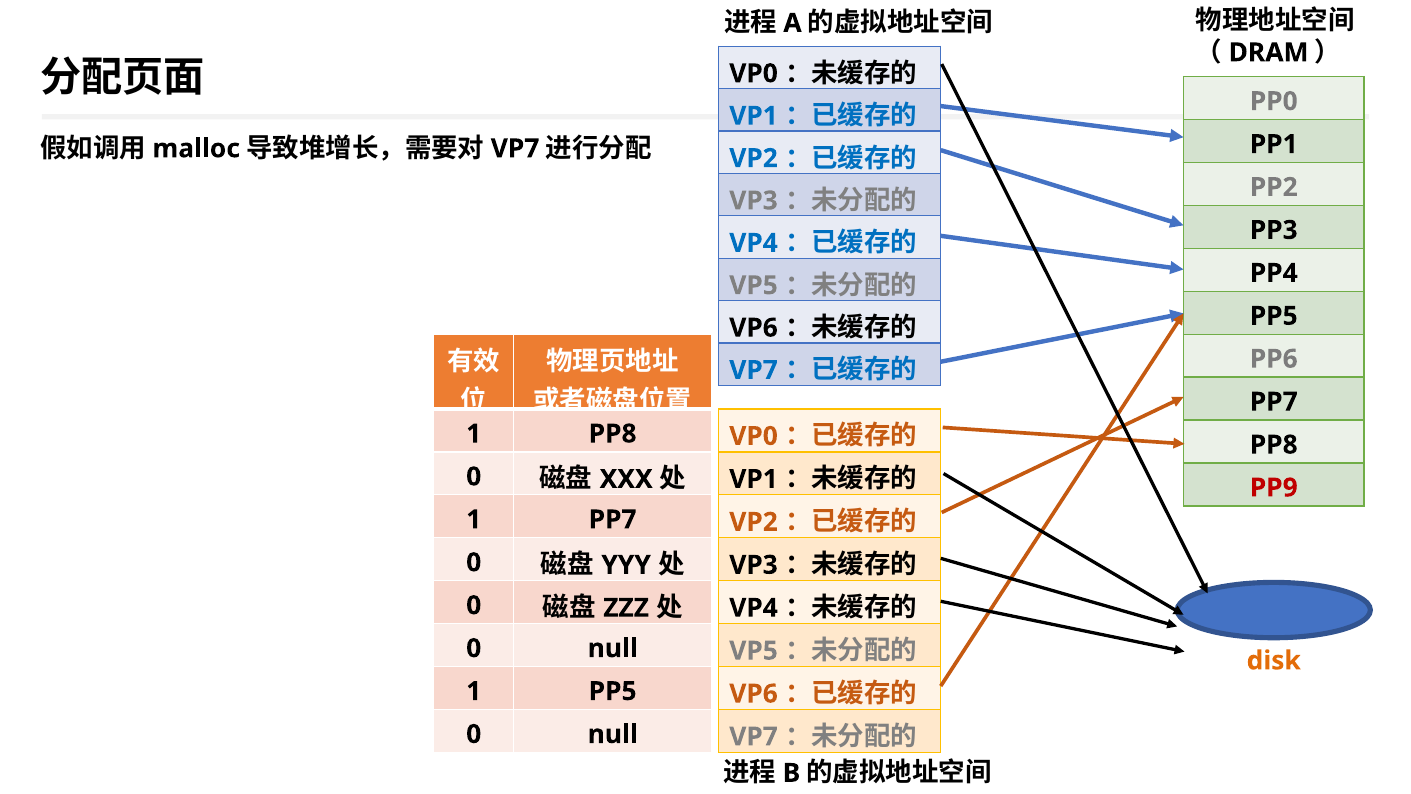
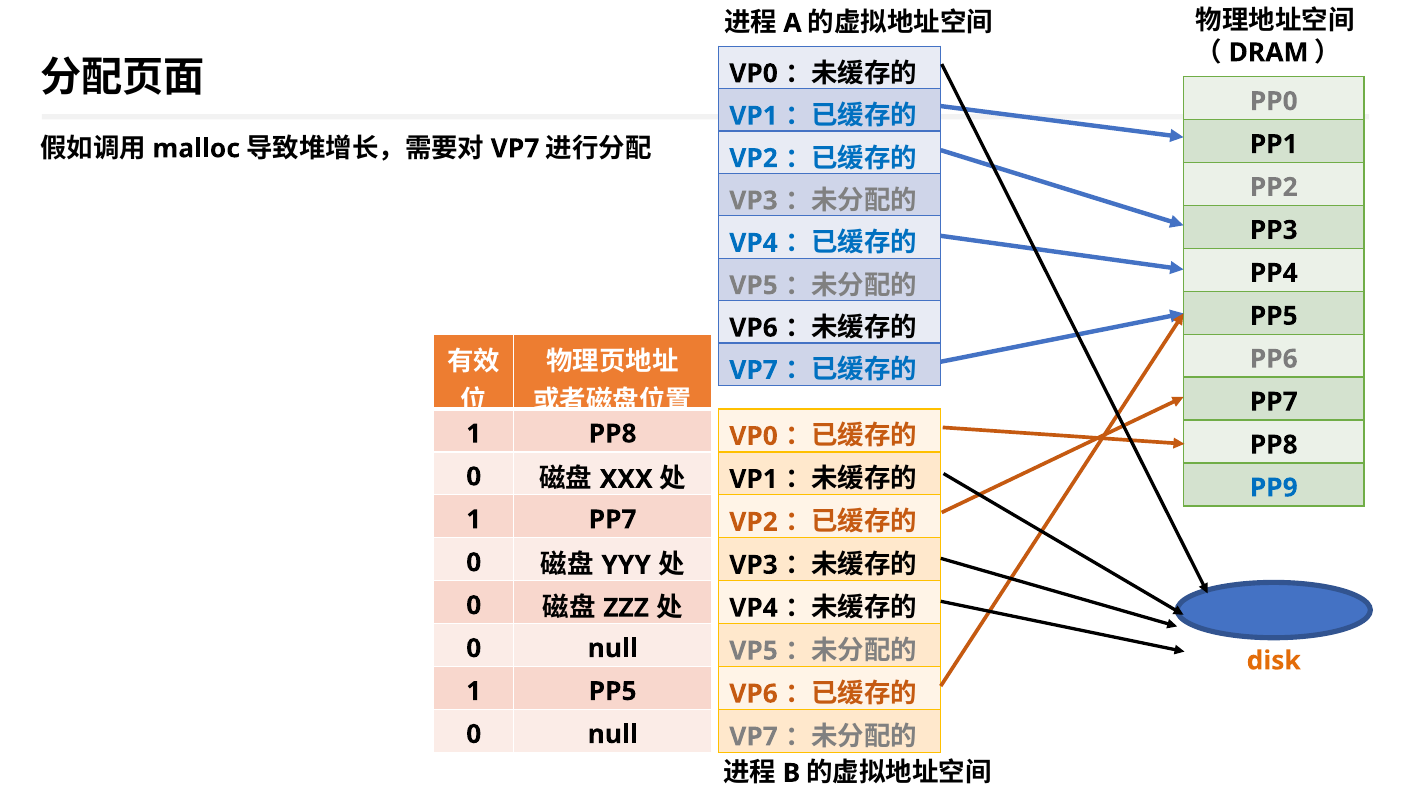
PP9 colour: red -> blue
